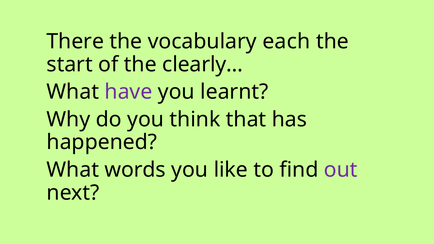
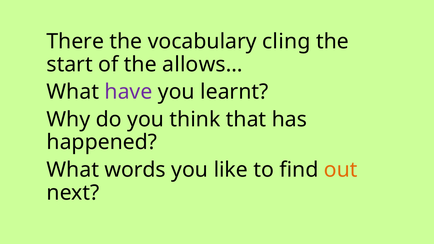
each: each -> cling
clearly…: clearly… -> allows…
out colour: purple -> orange
